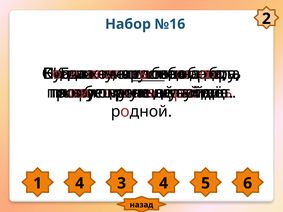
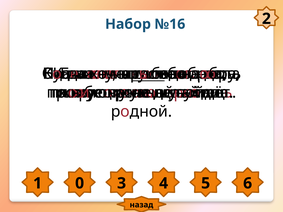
1 4: 4 -> 0
